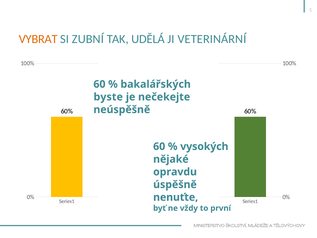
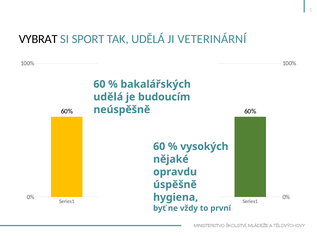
VYBRAT colour: orange -> black
ZUBNÍ: ZUBNÍ -> SPORT
byste at (108, 97): byste -> udělá
nečekejte: nečekejte -> budoucím
nenuťte: nenuťte -> hygiena
